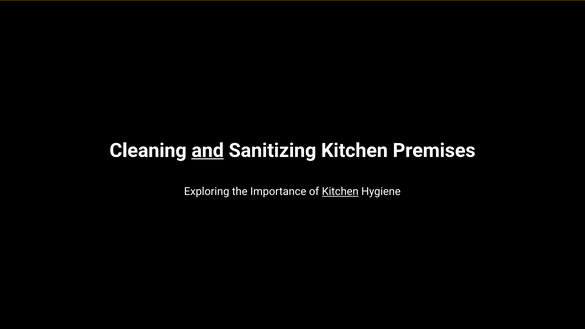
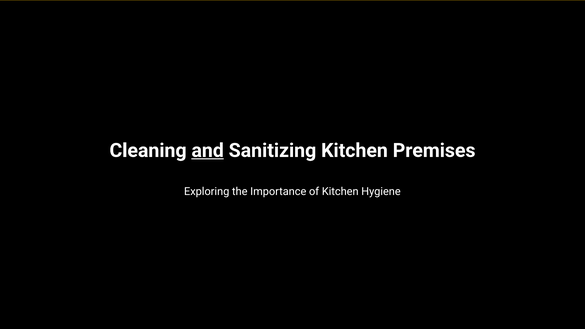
Kitchen at (340, 192) underline: present -> none
